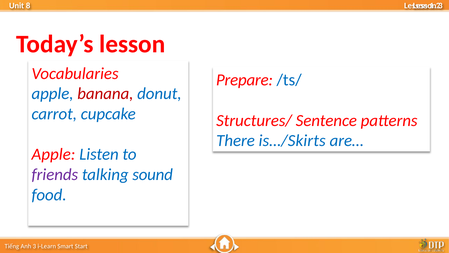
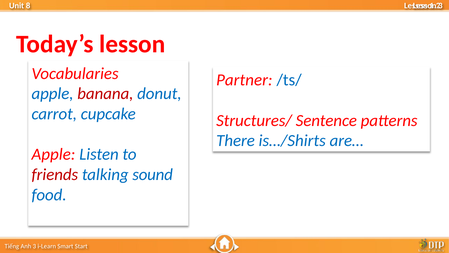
Prepare: Prepare -> Partner
is…/Skirts: is…/Skirts -> is…/Shirts
friends colour: purple -> red
